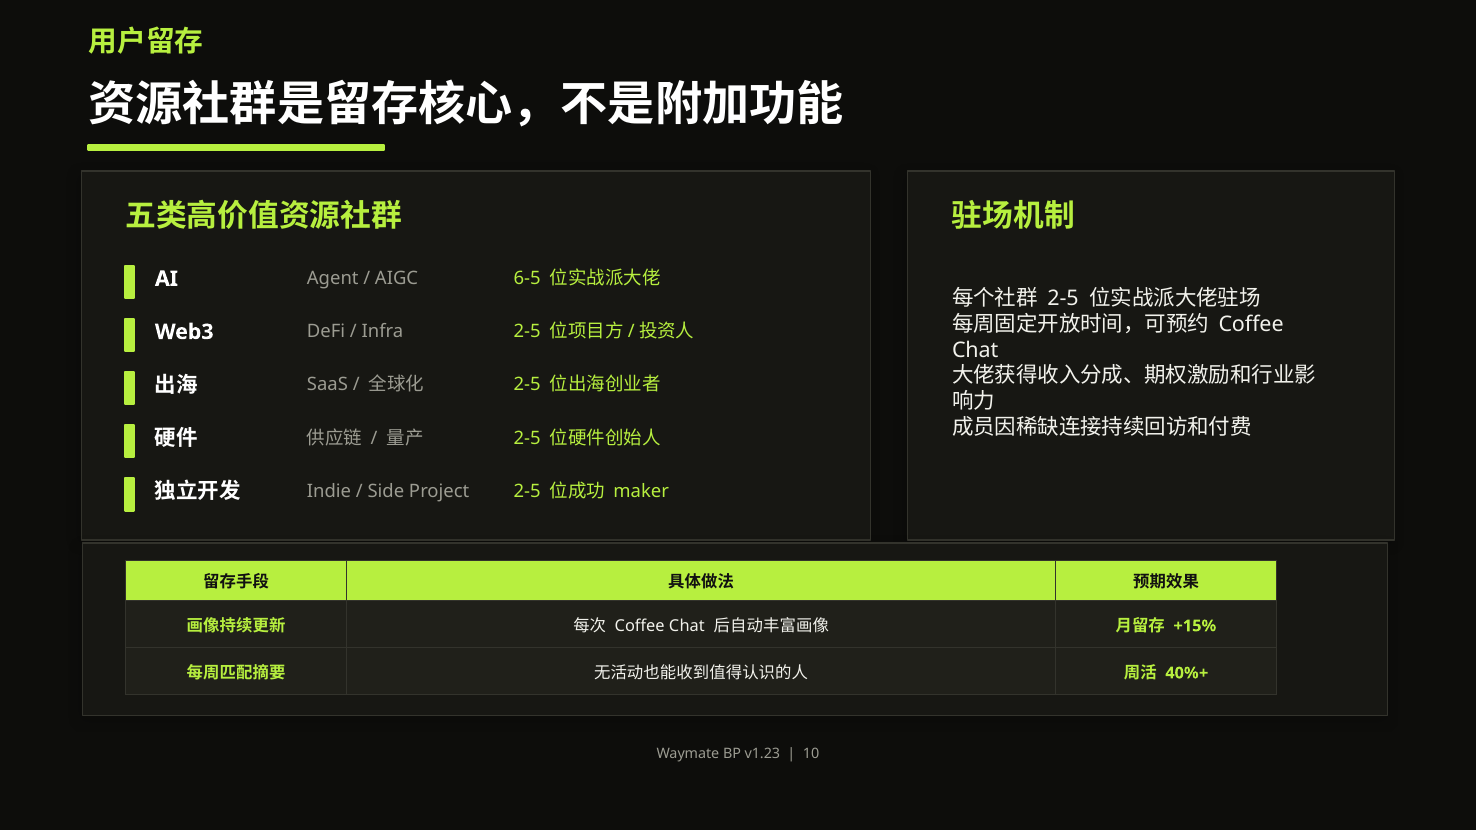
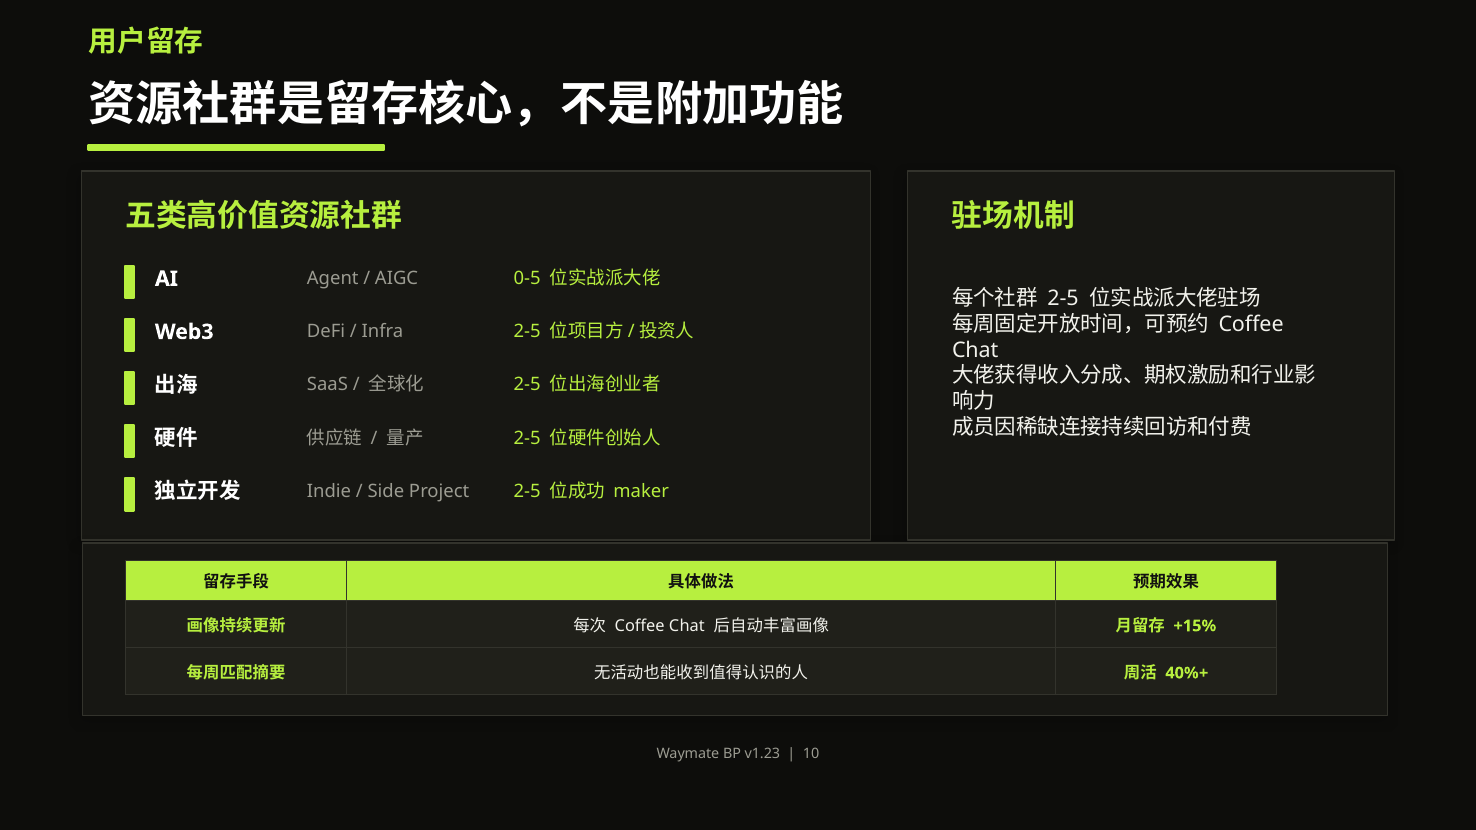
6-5: 6-5 -> 0-5
